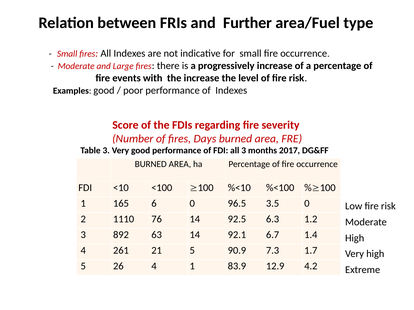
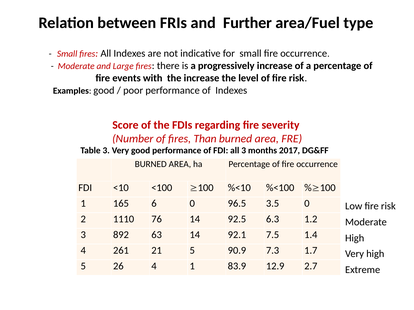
Days: Days -> Than
6.7: 6.7 -> 7.5
4.2: 4.2 -> 2.7
